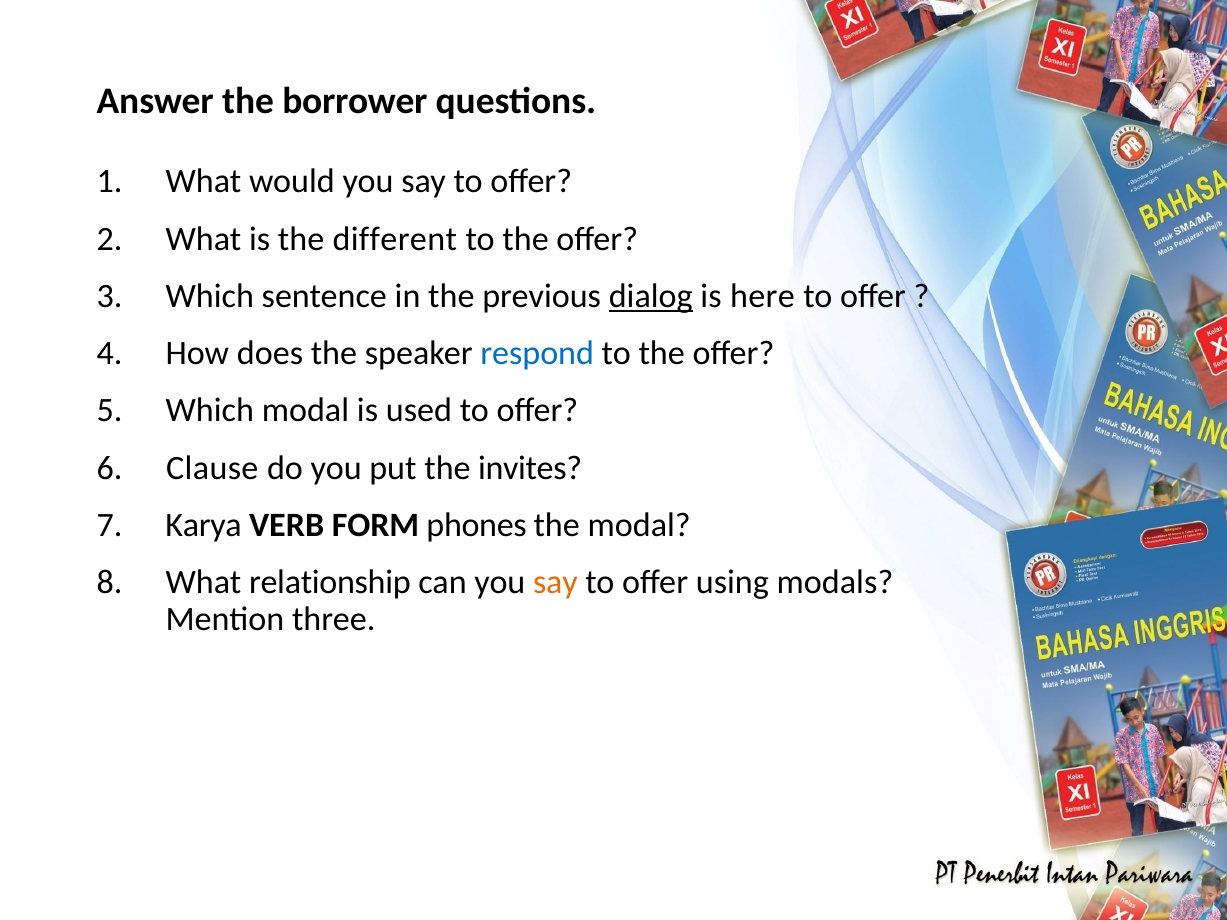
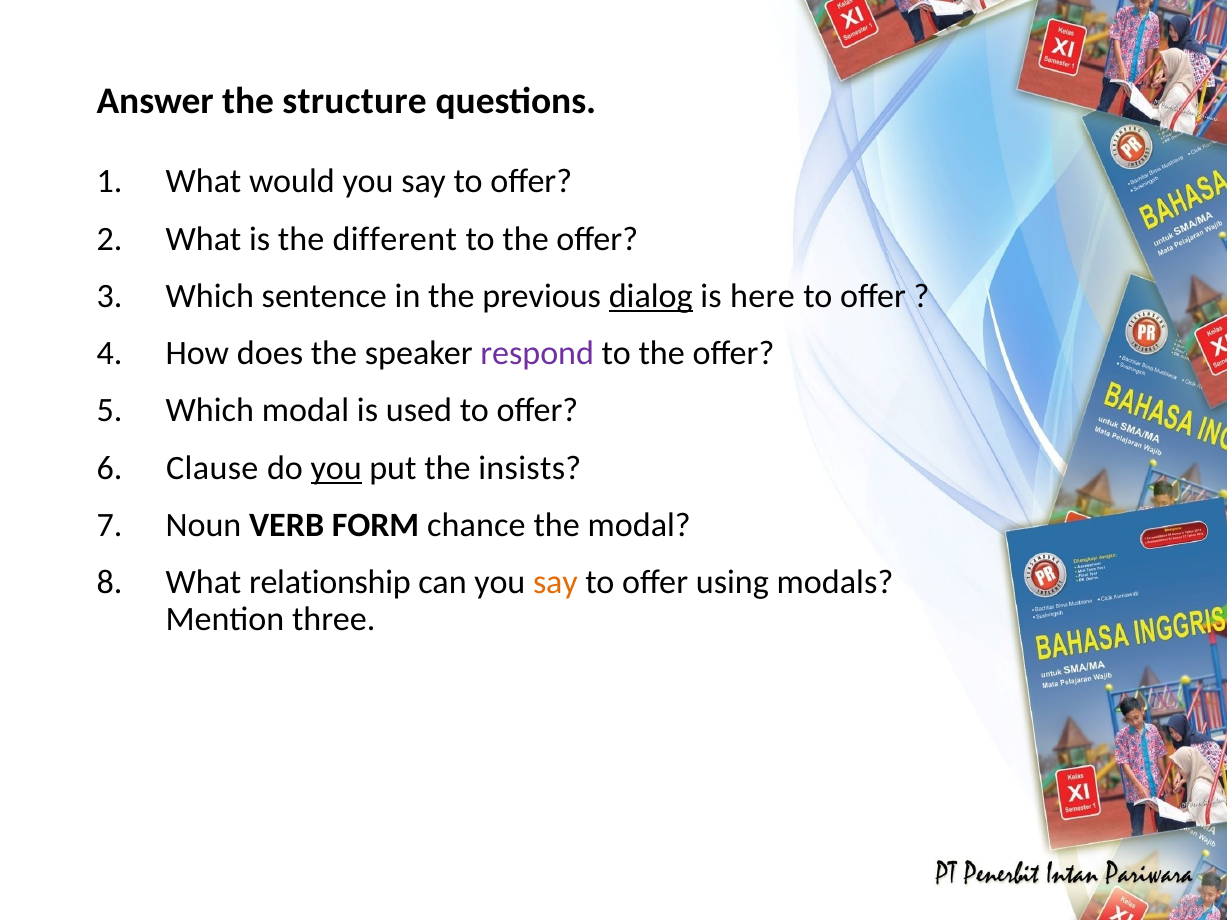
borrower: borrower -> structure
respond colour: blue -> purple
you at (336, 468) underline: none -> present
invites: invites -> insists
Karya: Karya -> Noun
phones: phones -> chance
